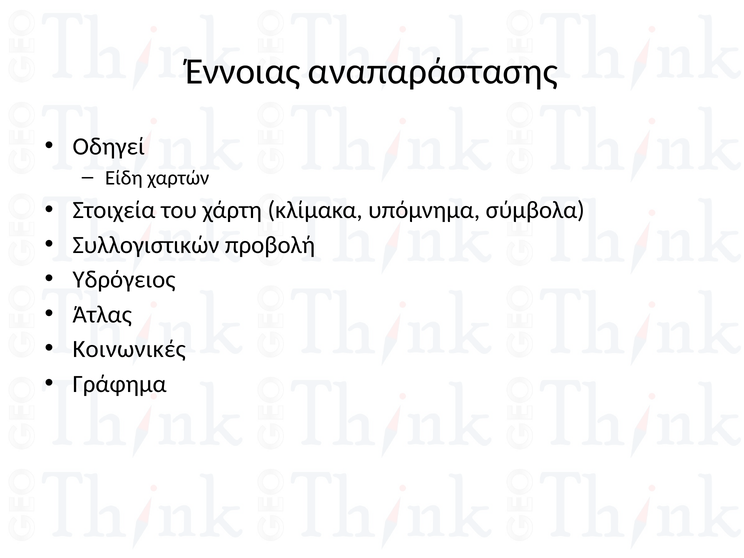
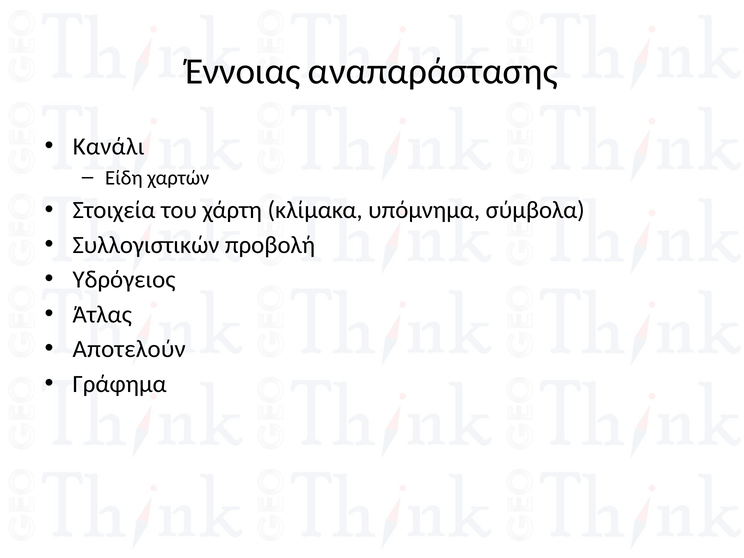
Οδηγεί: Οδηγεί -> Κανάλι
Κοινωνικές: Κοινωνικές -> Αποτελούν
